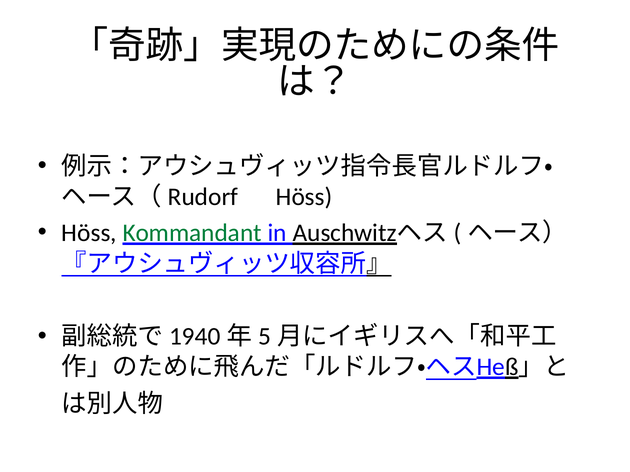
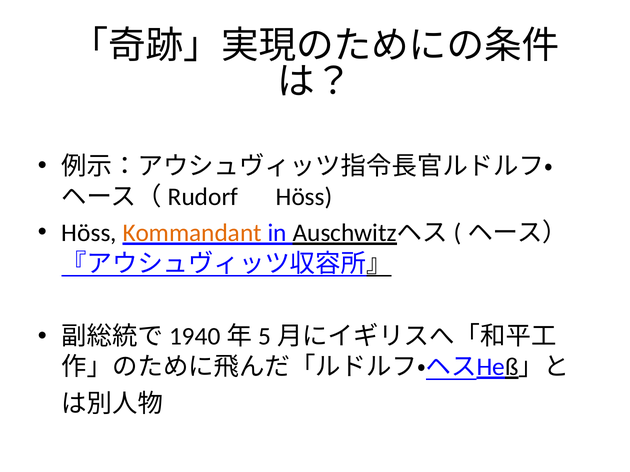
Kommandant colour: green -> orange
